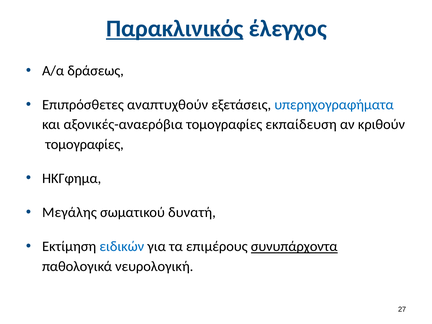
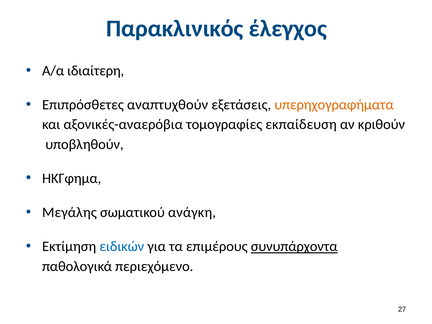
Παρακλινικός underline: present -> none
δράσεως: δράσεως -> ιδιαίτερη
υπερηχογραφήματα colour: blue -> orange
τομογραφίες at (85, 144): τομογραφίες -> υποβληθούν
δυνατή: δυνατή -> ανάγκη
νευρολογική: νευρολογική -> περιεχόμενο
